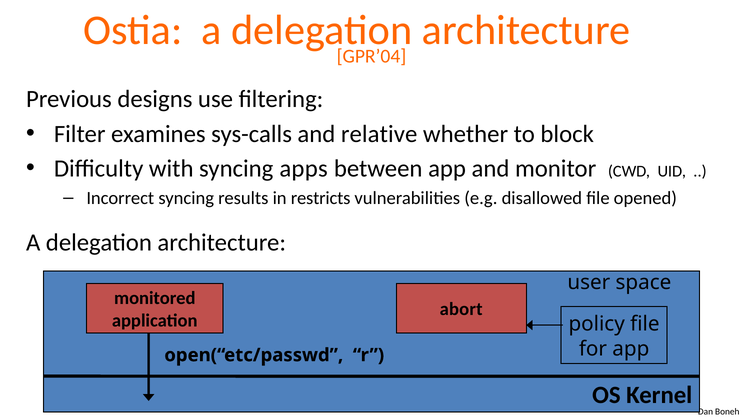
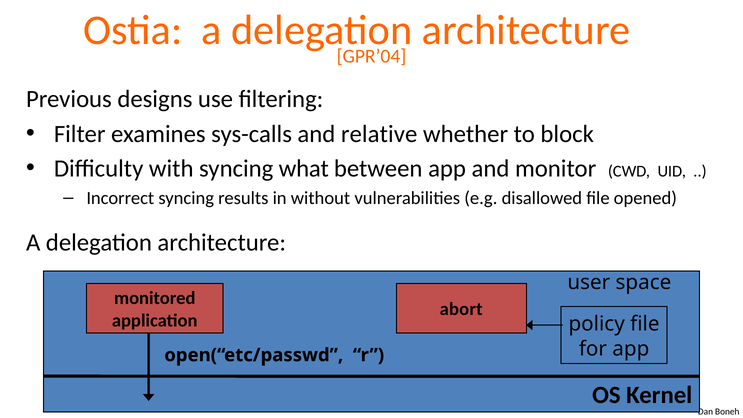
apps: apps -> what
restricts: restricts -> without
